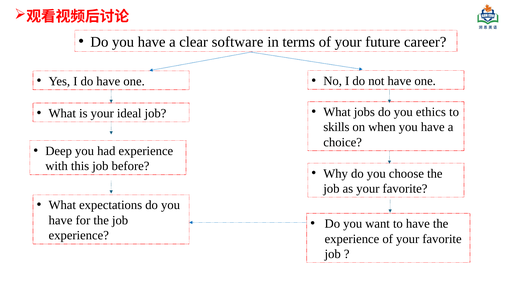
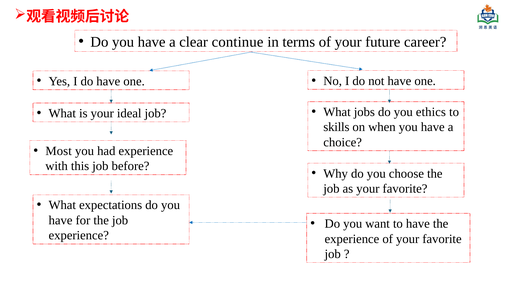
software: software -> continue
Deep: Deep -> Most
